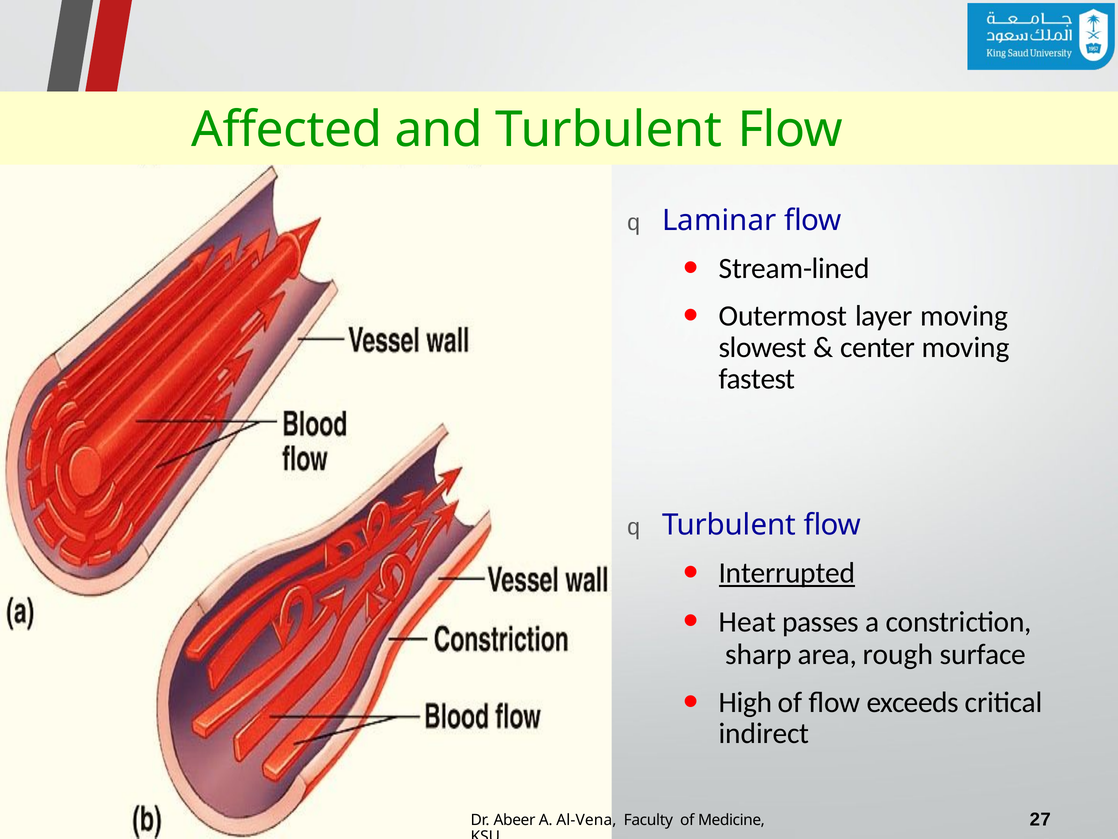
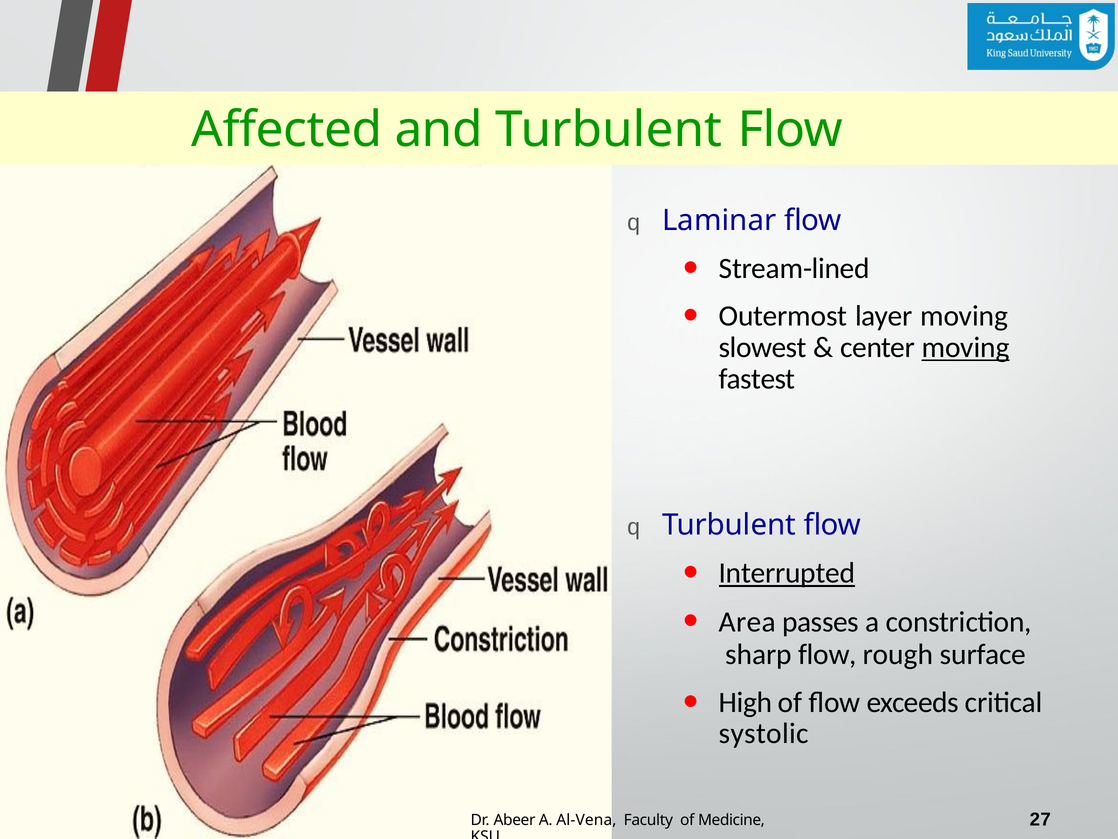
moving at (966, 347) underline: none -> present
Heat: Heat -> Area
sharp area: area -> flow
indirect: indirect -> systolic
